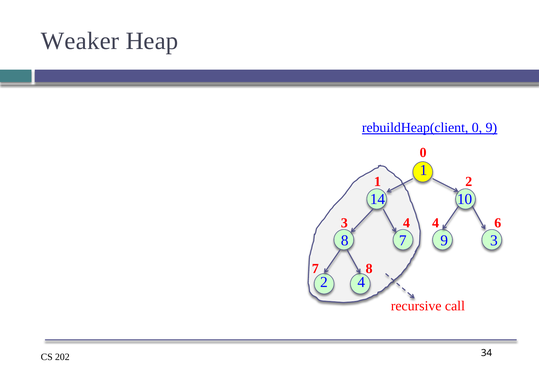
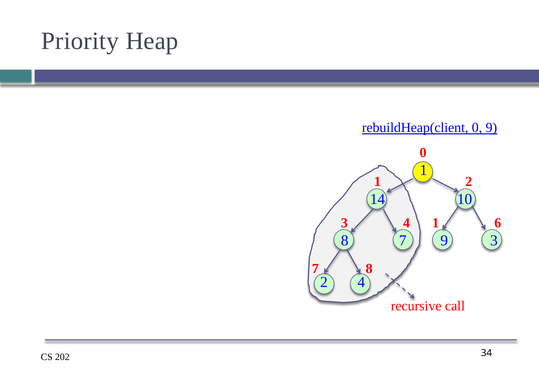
Weaker: Weaker -> Priority
4 4: 4 -> 1
